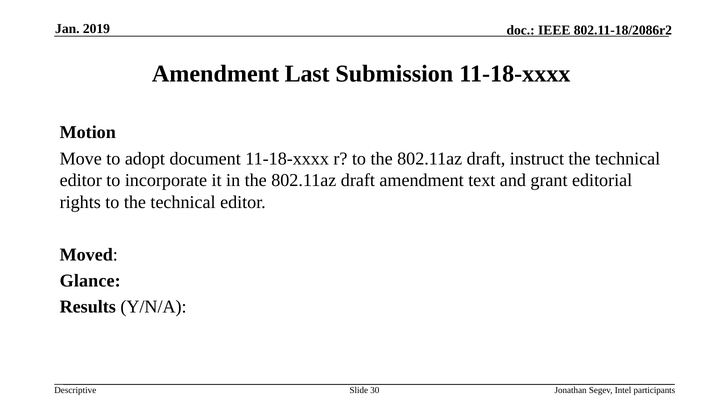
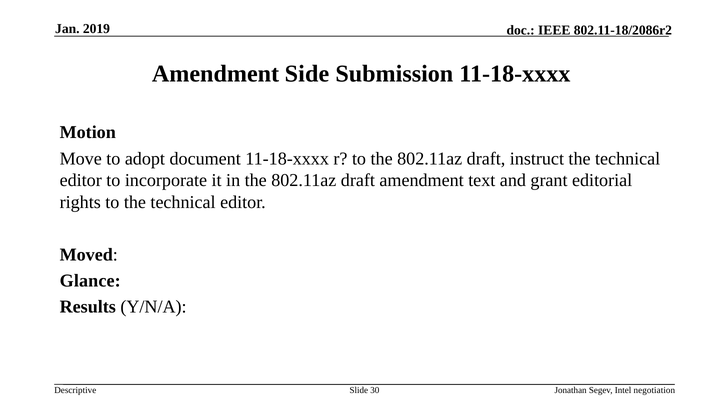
Last: Last -> Side
participants: participants -> negotiation
